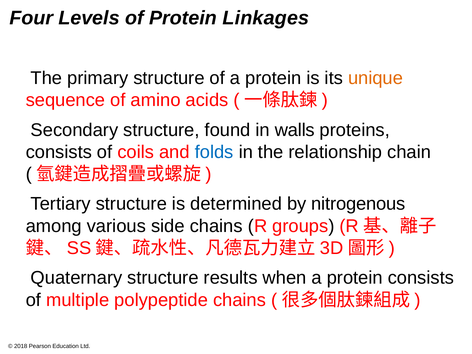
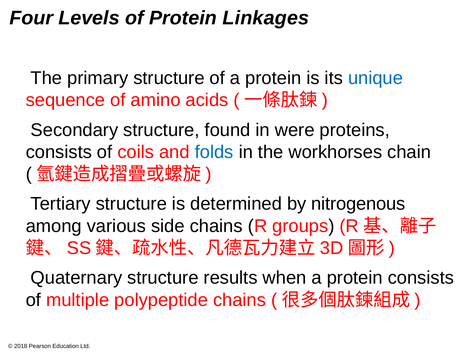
unique colour: orange -> blue
walls: walls -> were
relationship: relationship -> workhorses
